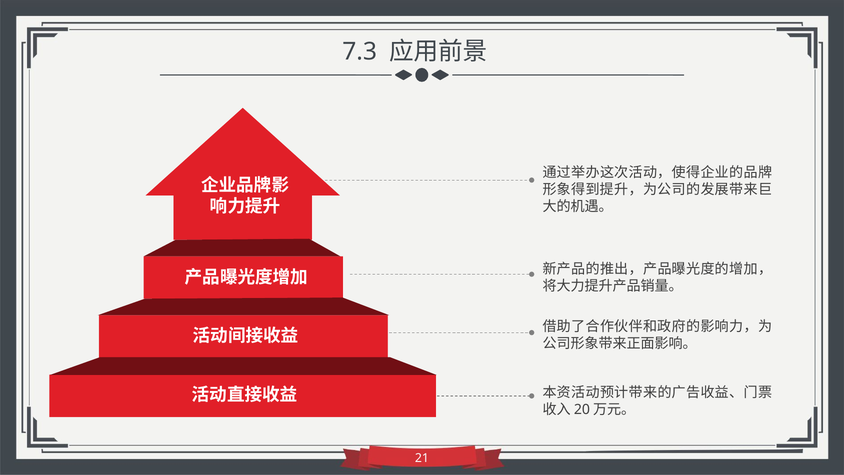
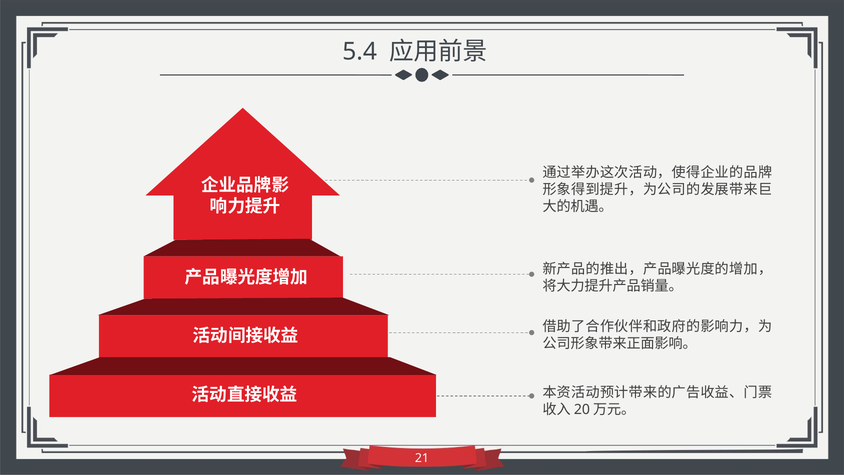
7.3: 7.3 -> 5.4
